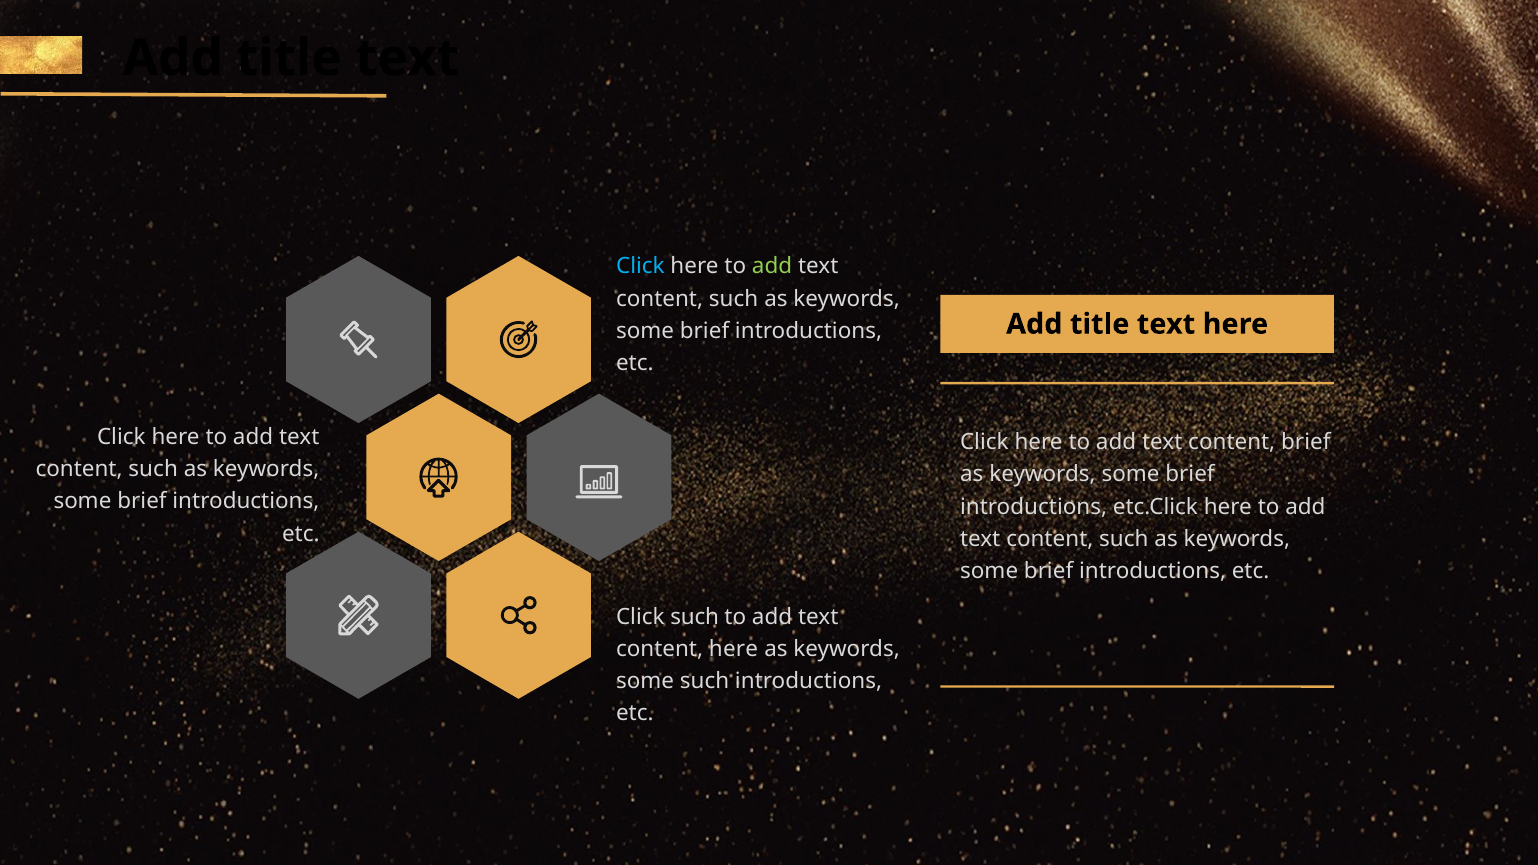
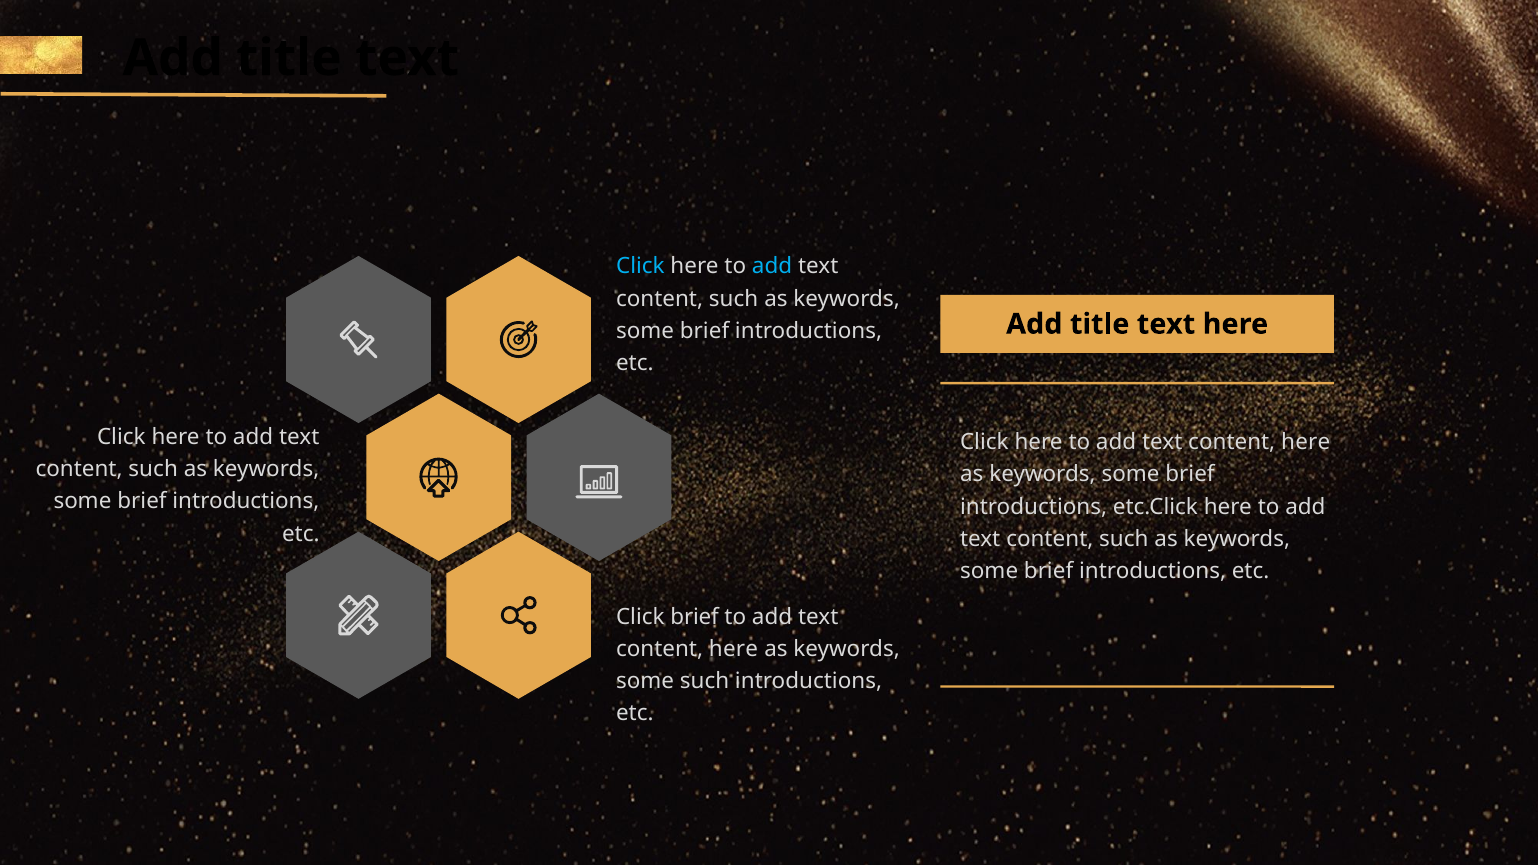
add at (772, 267) colour: light green -> light blue
brief at (1306, 442): brief -> here
Click such: such -> brief
